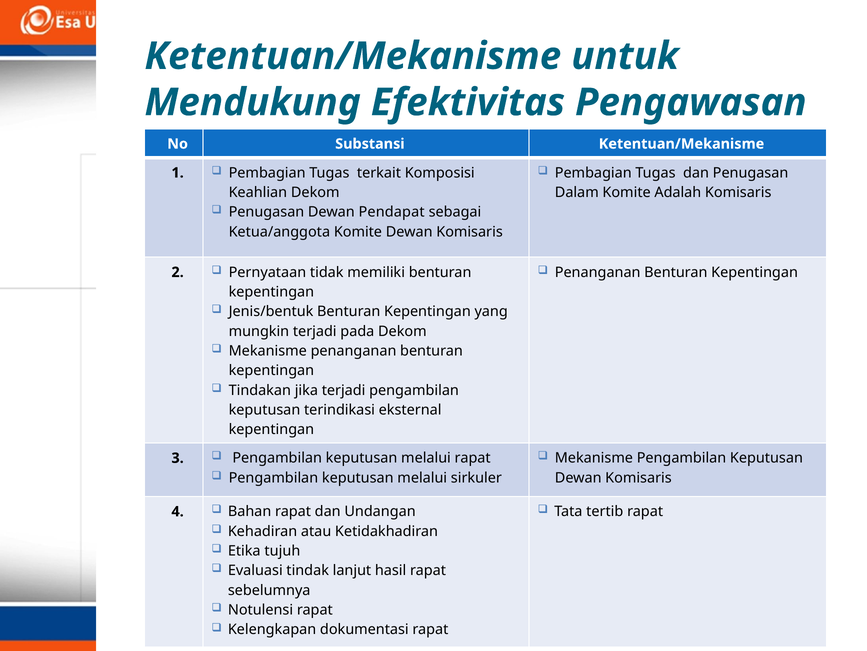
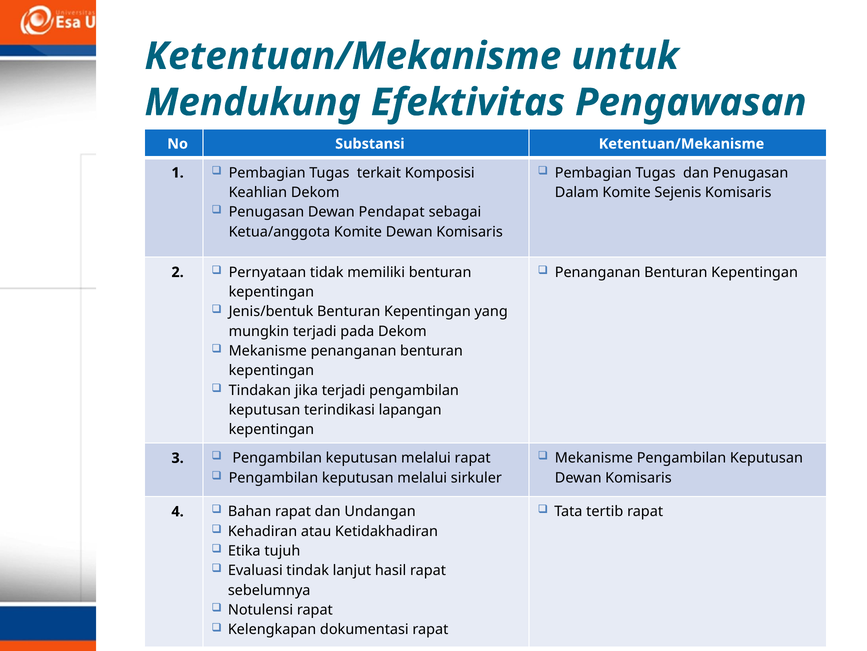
Adalah: Adalah -> Sejenis
eksternal: eksternal -> lapangan
